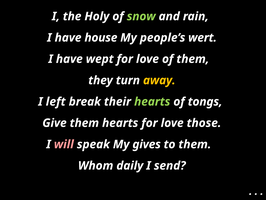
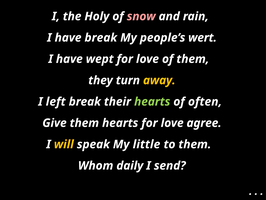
snow colour: light green -> pink
have house: house -> break
tongs: tongs -> often
those: those -> agree
will colour: pink -> yellow
gives: gives -> little
